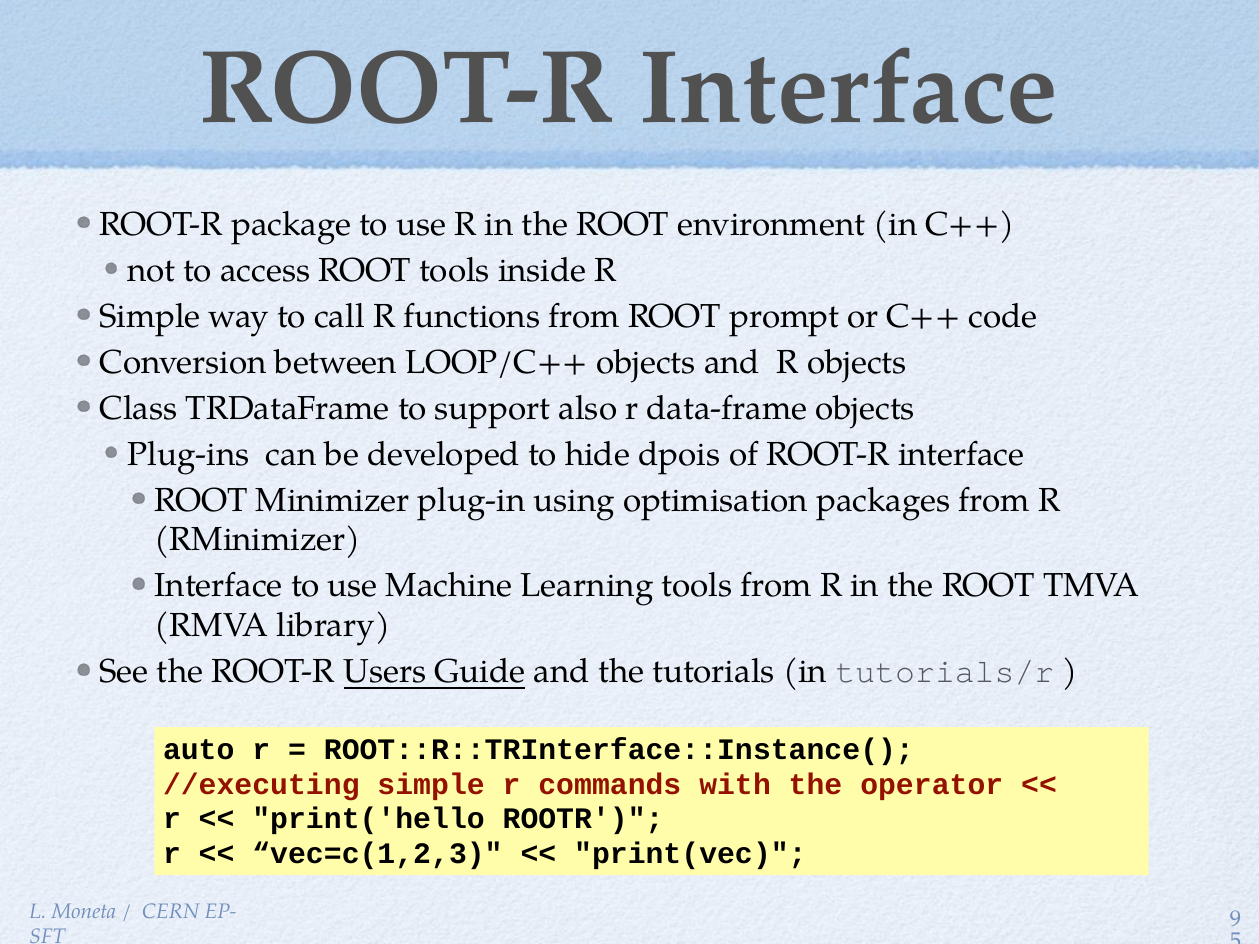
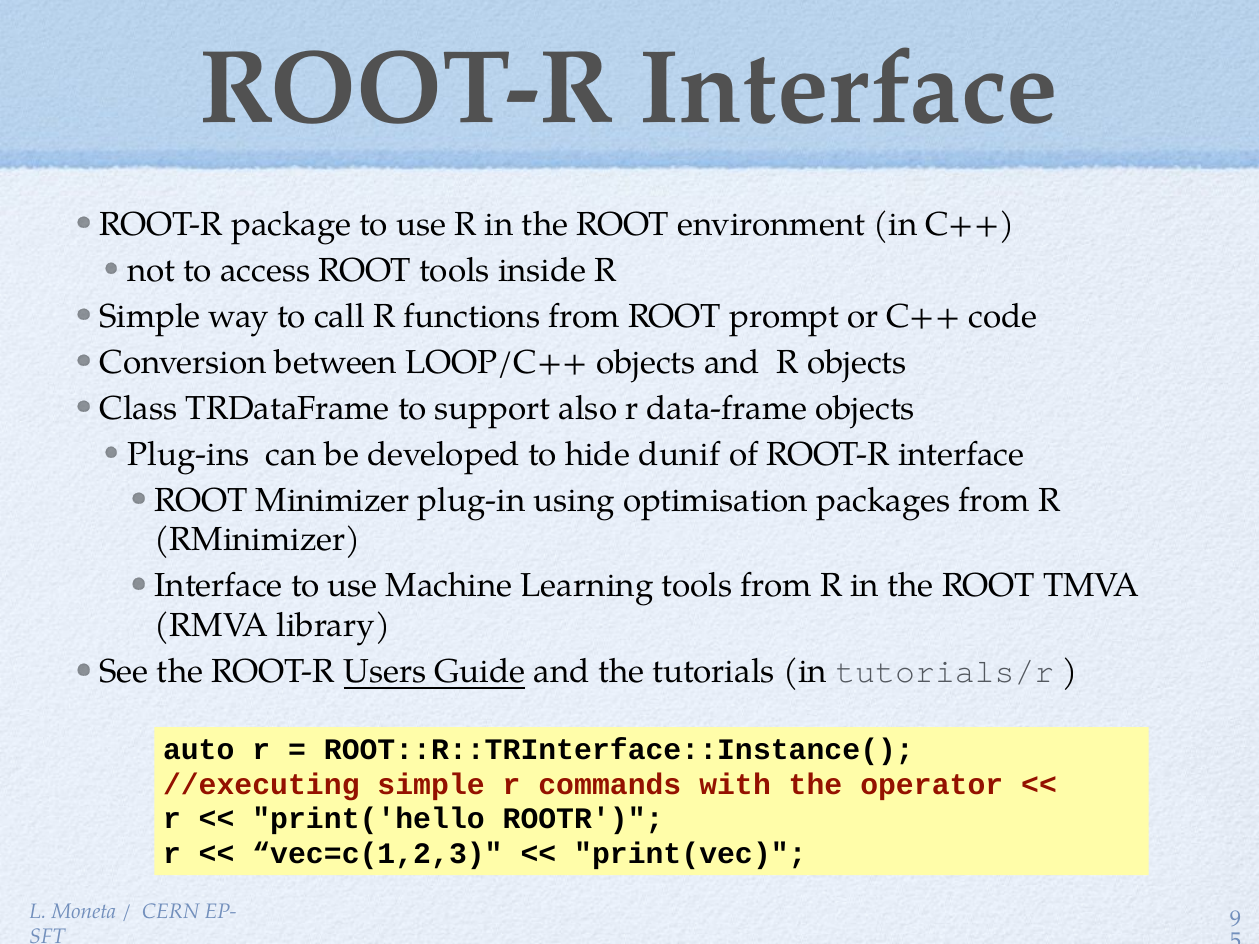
dpois: dpois -> dunif
